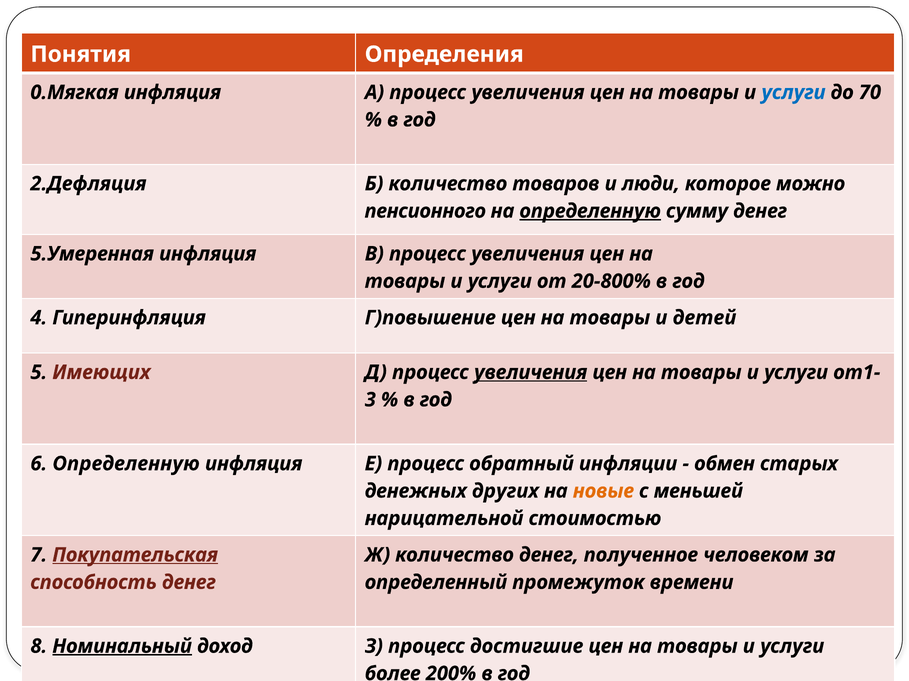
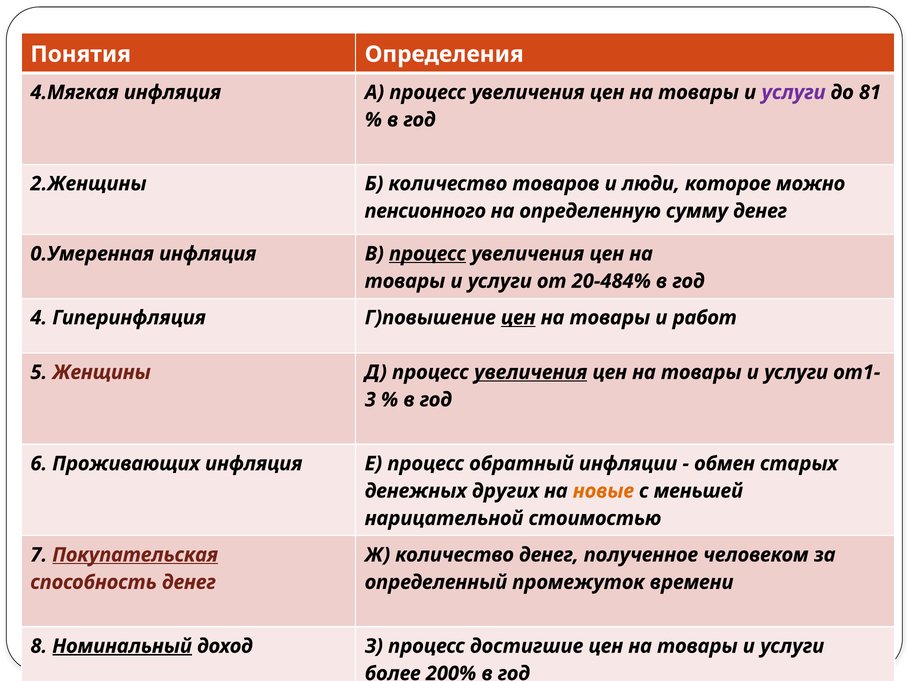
0.Мягкая: 0.Мягкая -> 4.Мягкая
услуги at (793, 93) colour: blue -> purple
70: 70 -> 81
2.Дефляция: 2.Дефляция -> 2.Женщины
определенную at (590, 211) underline: present -> none
5.Умеренная: 5.Умеренная -> 0.Умеренная
процесс at (428, 254) underline: none -> present
20-800%: 20-800% -> 20-484%
цен at (518, 318) underline: none -> present
детей: детей -> работ
Имеющих: Имеющих -> Женщины
6 Определенную: Определенную -> Проживающих
